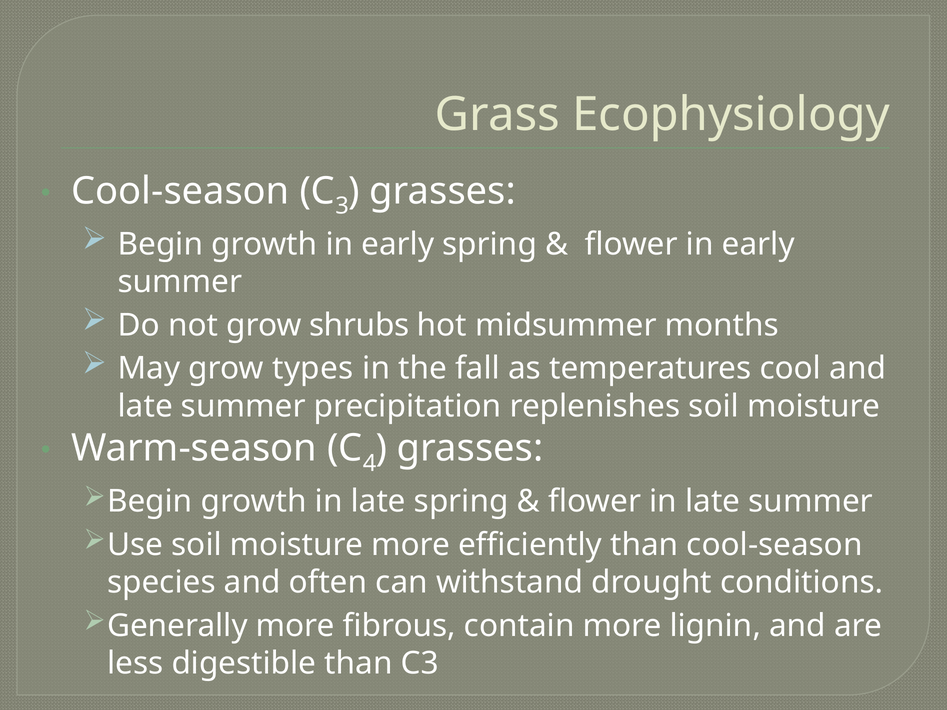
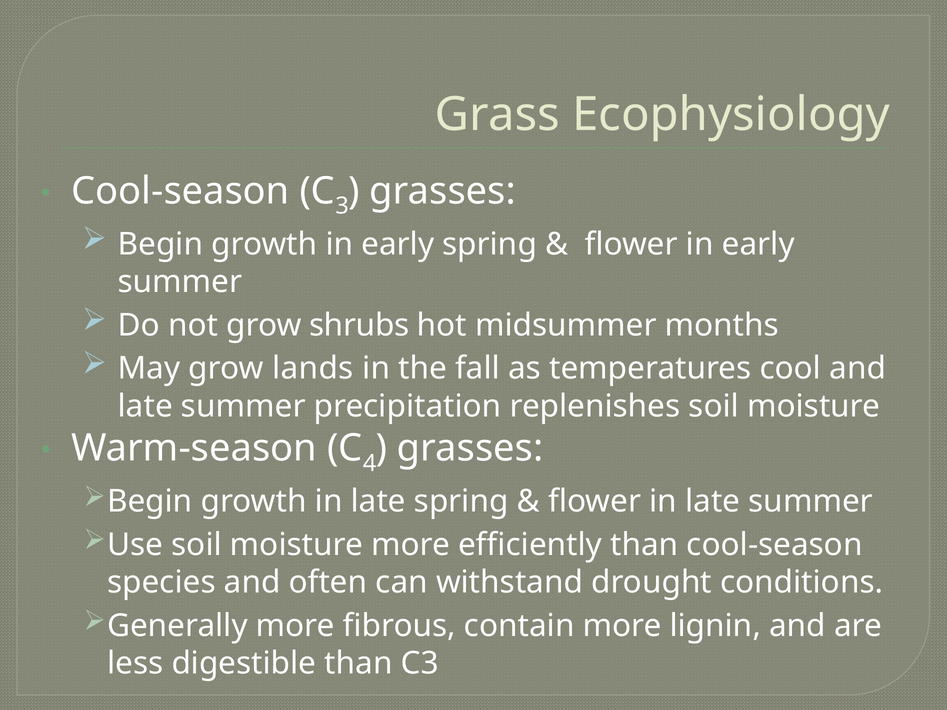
types: types -> lands
